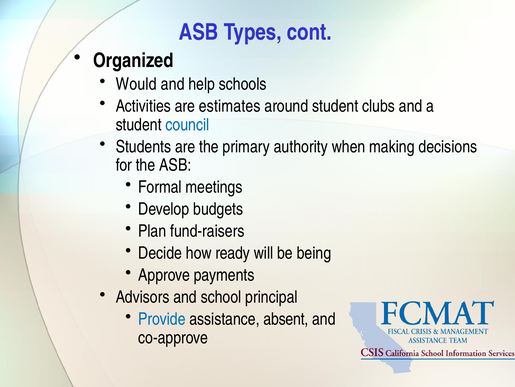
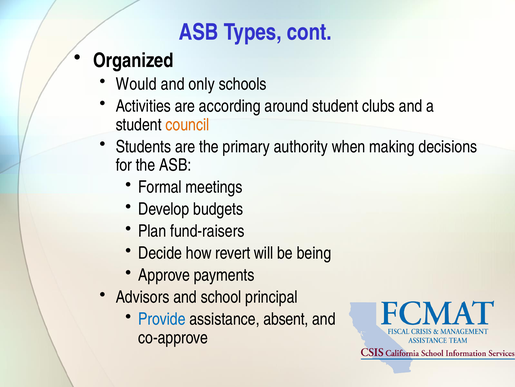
help: help -> only
estimates: estimates -> according
council colour: blue -> orange
ready: ready -> revert
